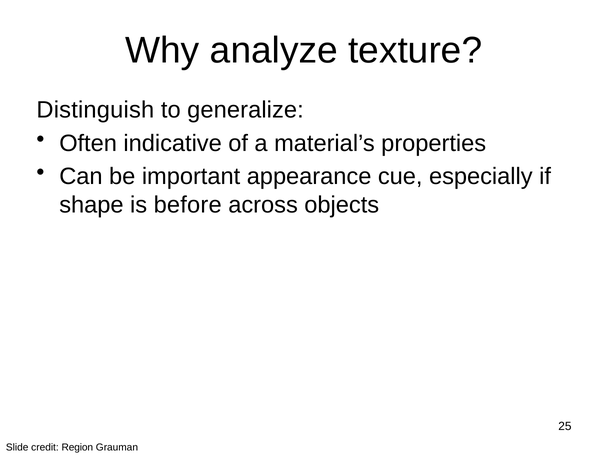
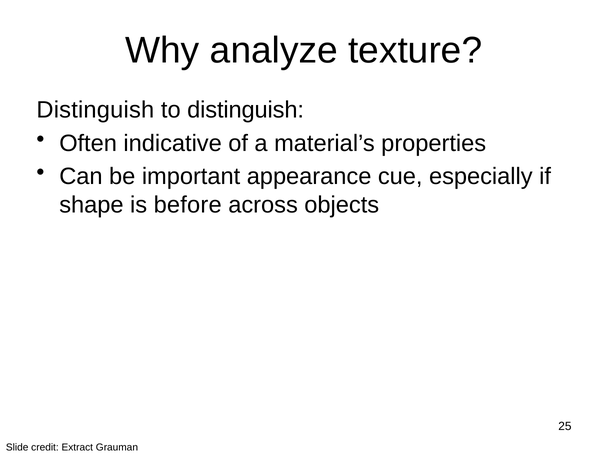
to generalize: generalize -> distinguish
Region: Region -> Extract
